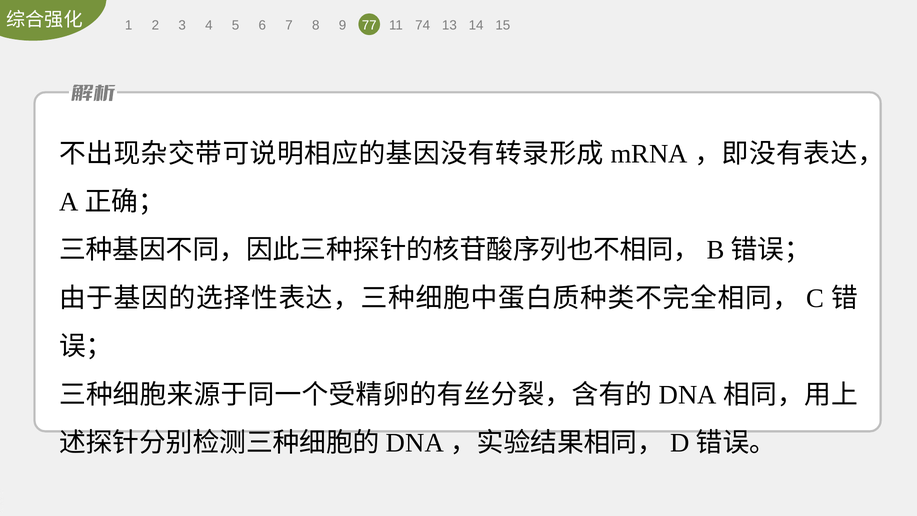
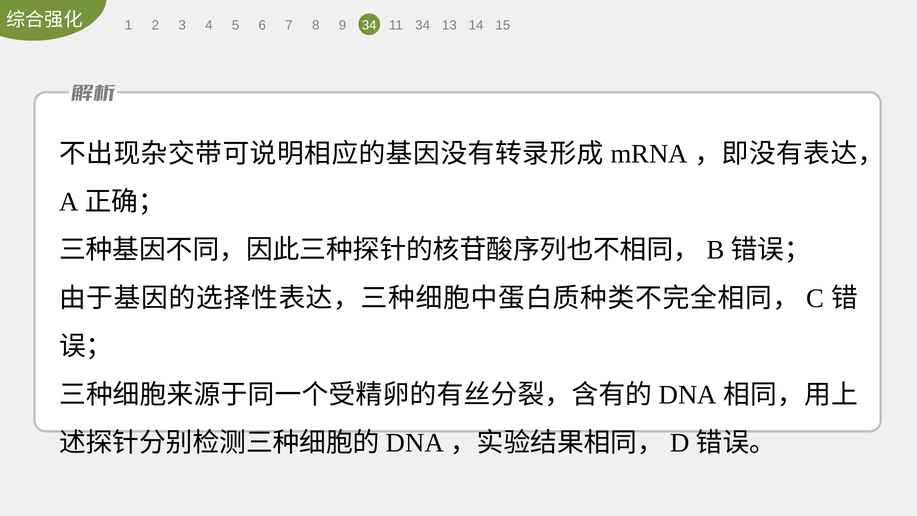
9 77: 77 -> 34
11 74: 74 -> 34
